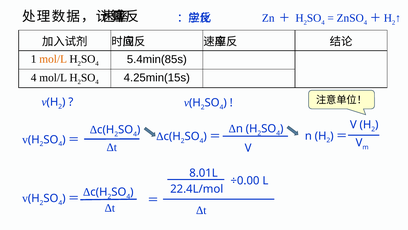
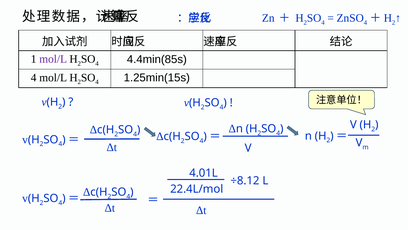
mol/L at (53, 59) colour: orange -> purple
5.4min(85s: 5.4min(85s -> 4.4min(85s
4.25min(15s: 4.25min(15s -> 1.25min(15s
8.01L: 8.01L -> 4.01L
÷0.00: ÷0.00 -> ÷8.12
